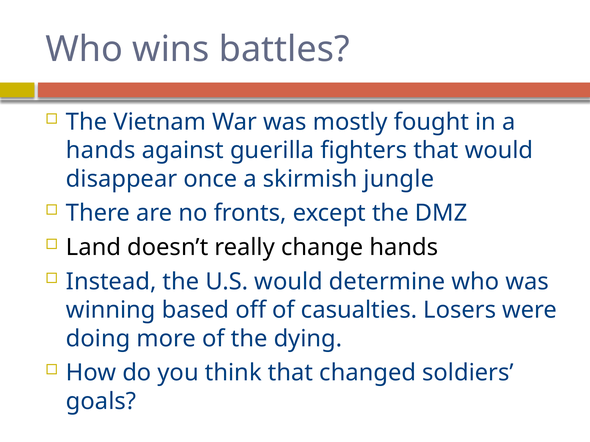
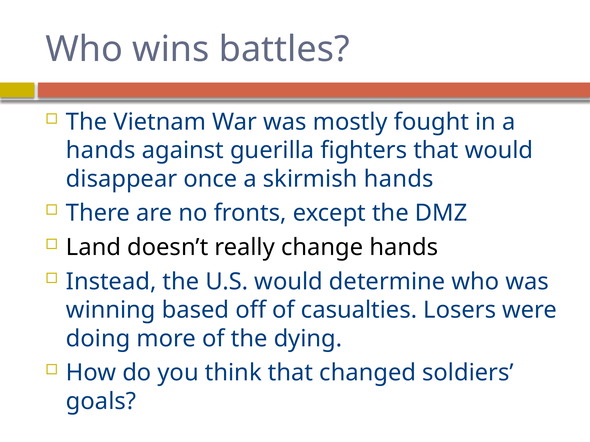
skirmish jungle: jungle -> hands
